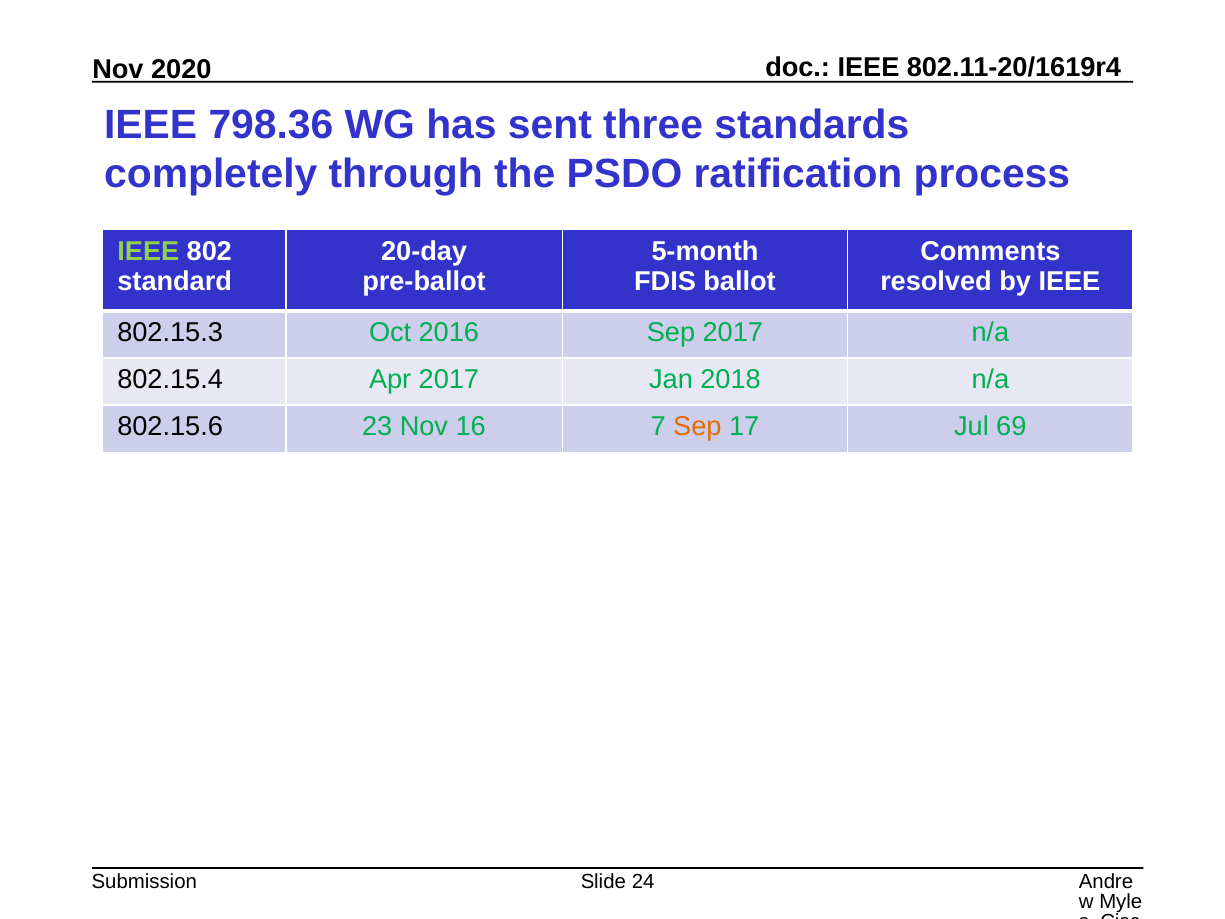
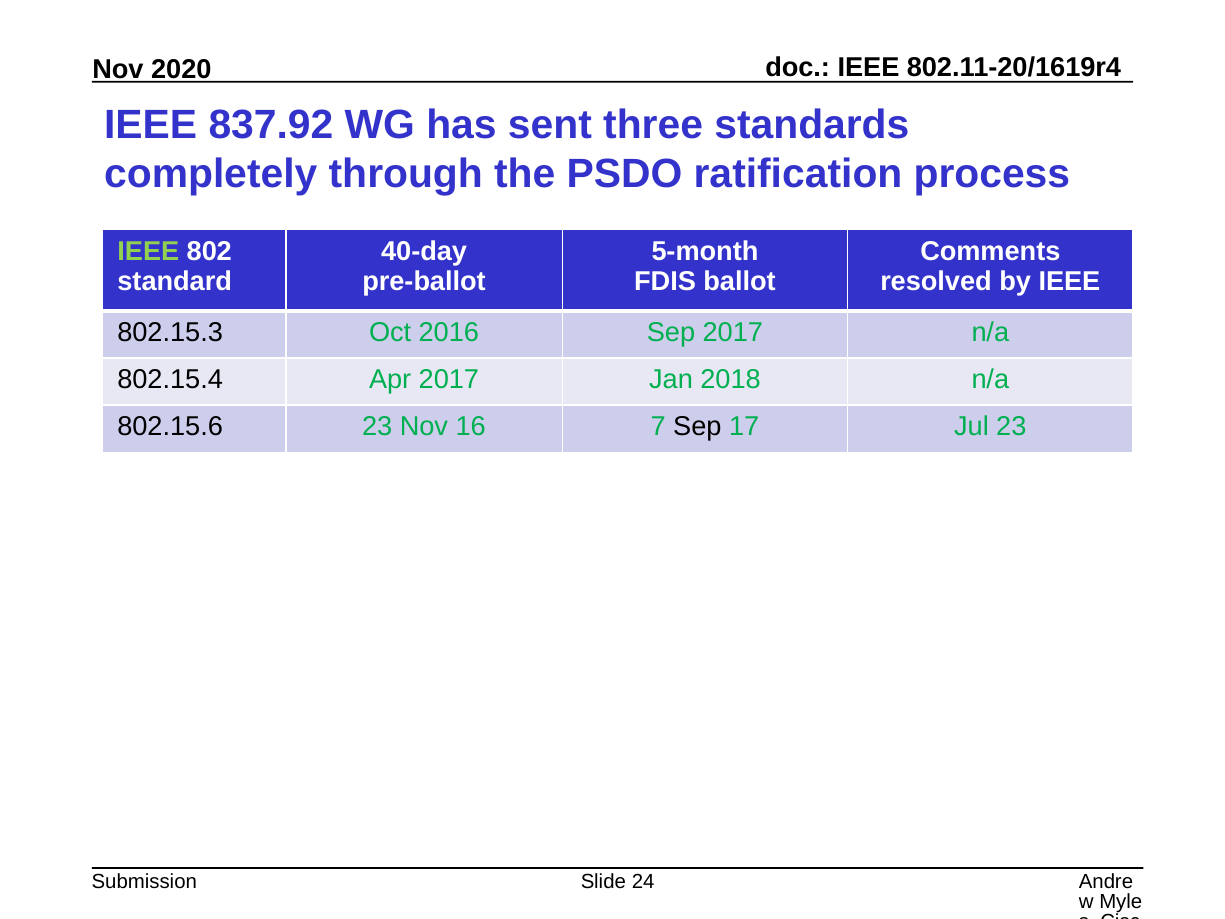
798.36: 798.36 -> 837.92
20-day: 20-day -> 40-day
Sep at (697, 427) colour: orange -> black
Jul 69: 69 -> 23
